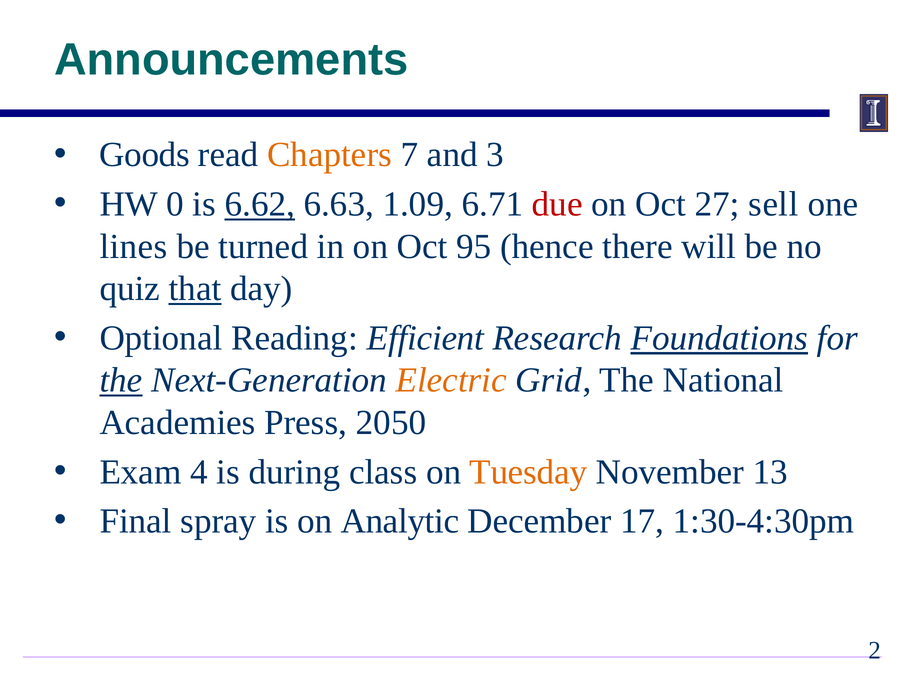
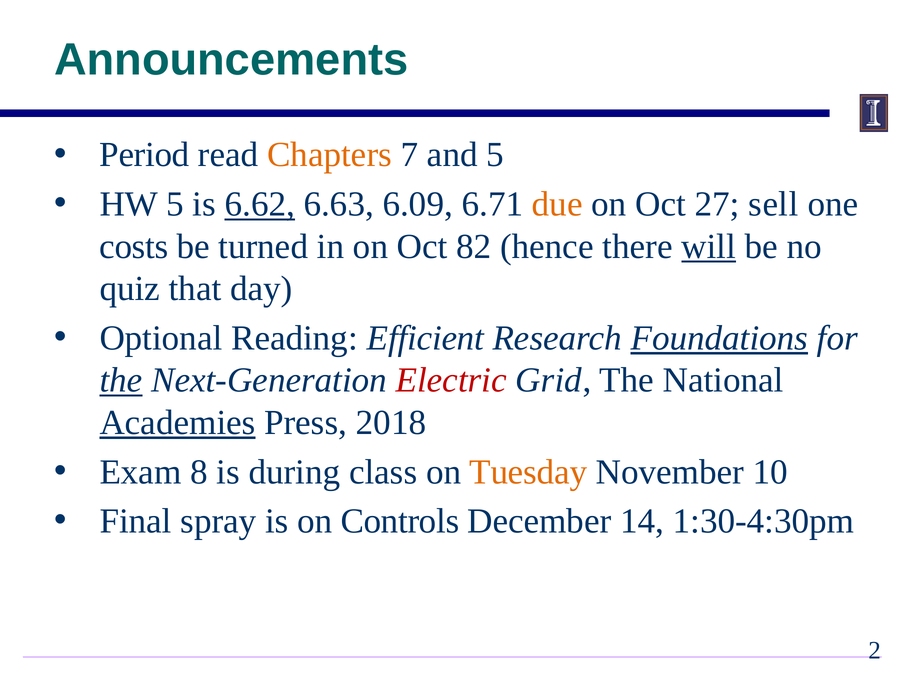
Goods: Goods -> Period
and 3: 3 -> 5
HW 0: 0 -> 5
1.09: 1.09 -> 6.09
due colour: red -> orange
lines: lines -> costs
95: 95 -> 82
will underline: none -> present
that underline: present -> none
Electric colour: orange -> red
Academies underline: none -> present
2050: 2050 -> 2018
4: 4 -> 8
13: 13 -> 10
Analytic: Analytic -> Controls
17: 17 -> 14
